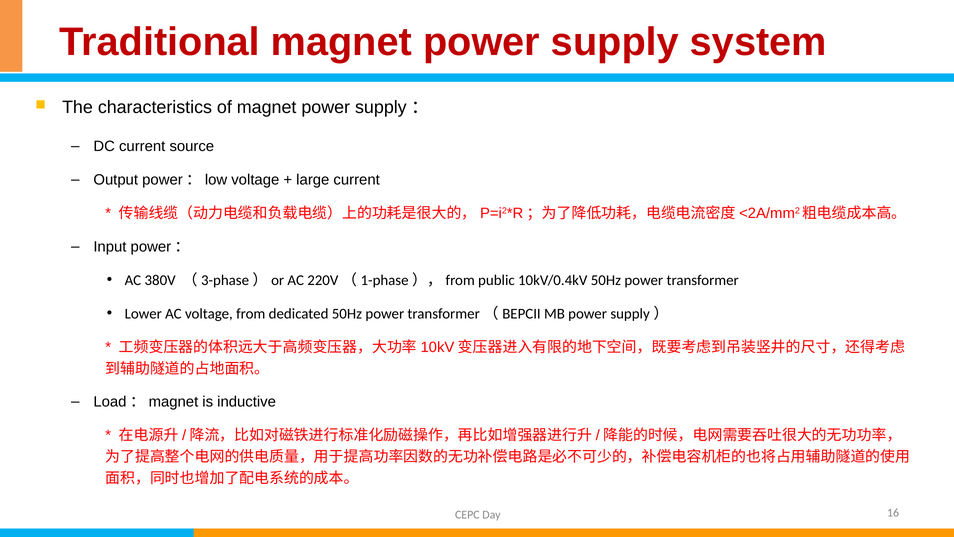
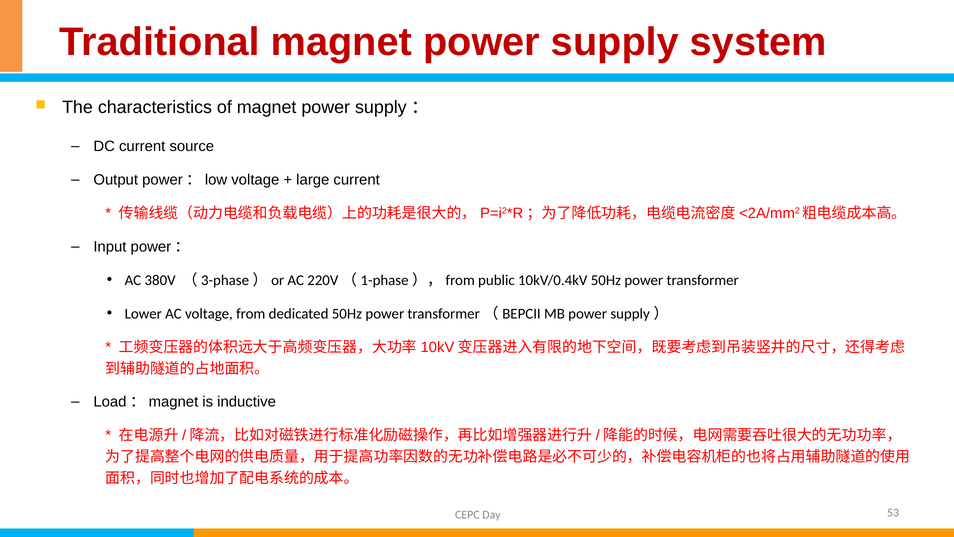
16: 16 -> 53
